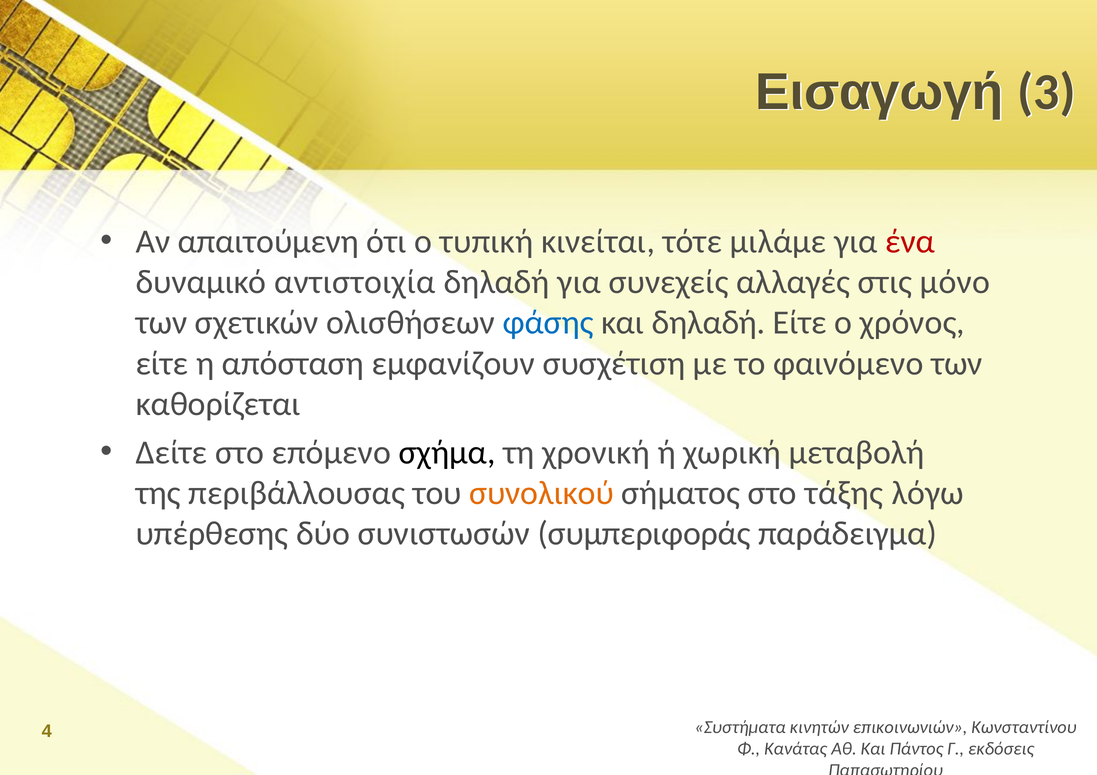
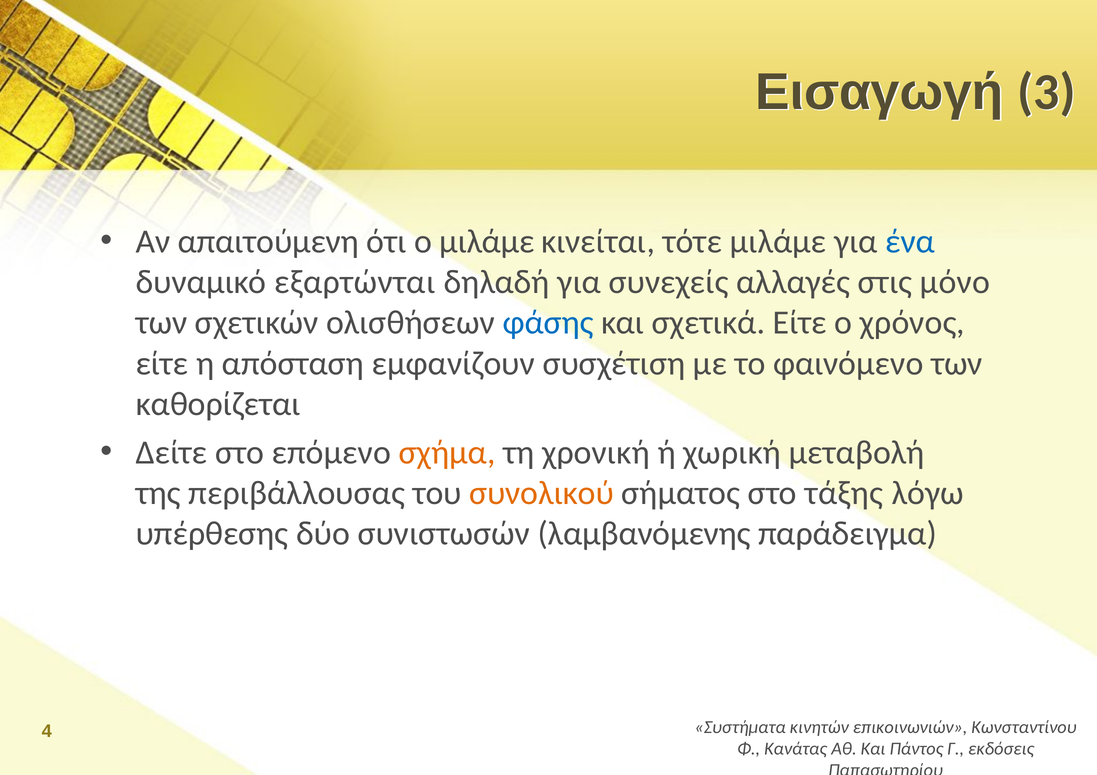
ο τυπική: τυπική -> μιλάμε
ένα colour: red -> blue
αντιστοιχία: αντιστοιχία -> εξαρτώνται
και δηλαδή: δηλαδή -> σχετικά
σχήμα colour: black -> orange
συμπεριφοράς: συμπεριφοράς -> λαμβανόμενης
